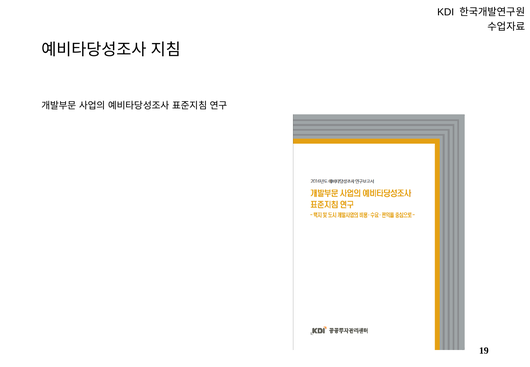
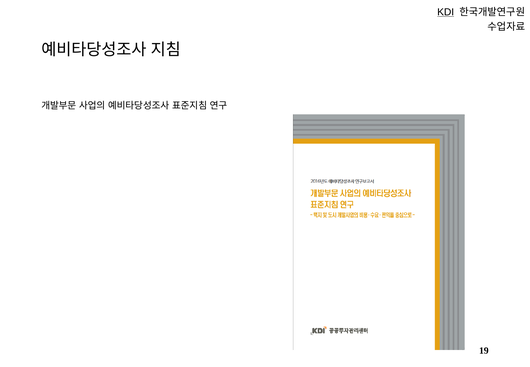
KDI underline: none -> present
